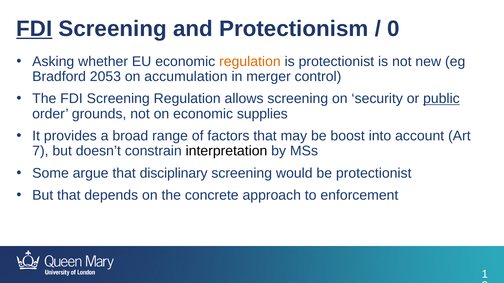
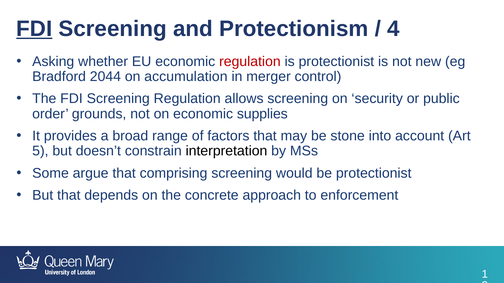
0: 0 -> 4
regulation at (250, 62) colour: orange -> red
2053: 2053 -> 2044
public underline: present -> none
boost: boost -> stone
7: 7 -> 5
disciplinary: disciplinary -> comprising
